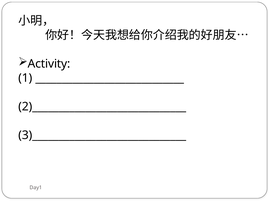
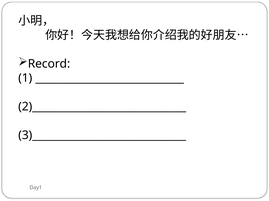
Activity: Activity -> Record
